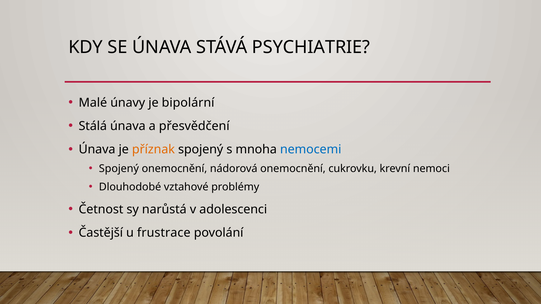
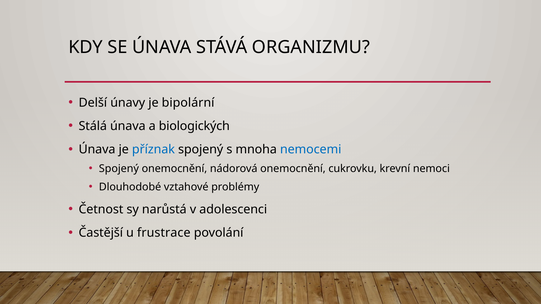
PSYCHIATRIE: PSYCHIATRIE -> ORGANIZMU
Malé: Malé -> Delší
přesvědčení: přesvědčení -> biologických
příznak colour: orange -> blue
